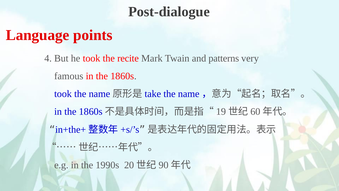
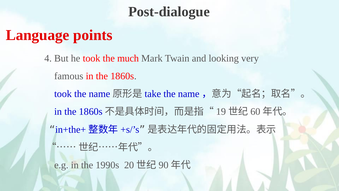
recite: recite -> much
patterns: patterns -> looking
